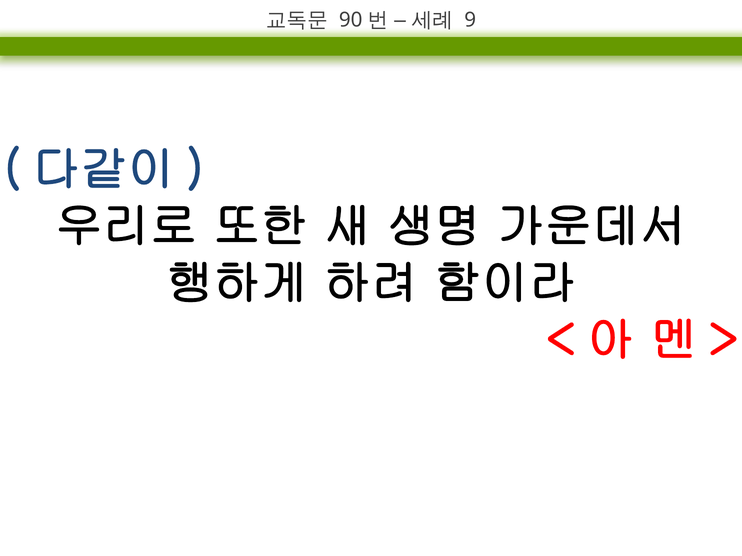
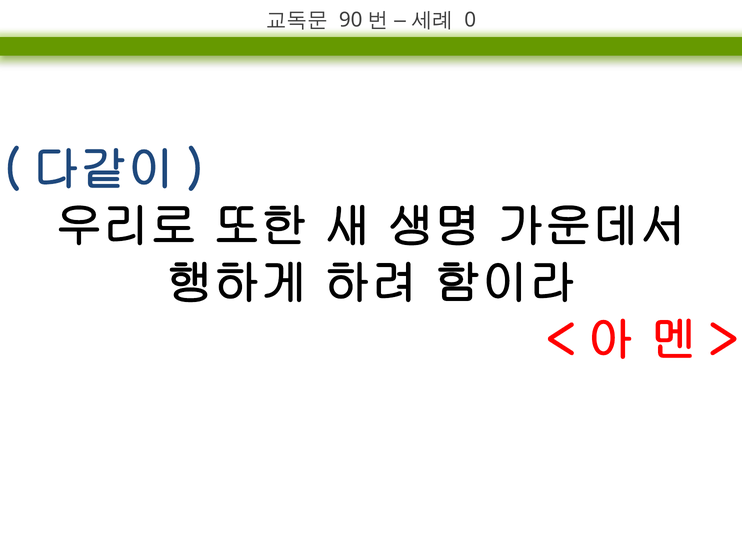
9: 9 -> 0
